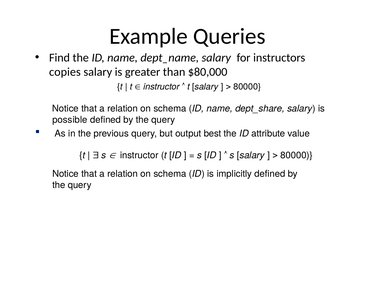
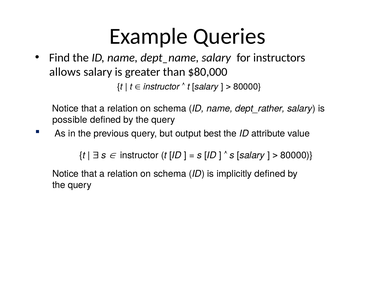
copies: copies -> allows
dept_share: dept_share -> dept_rather
